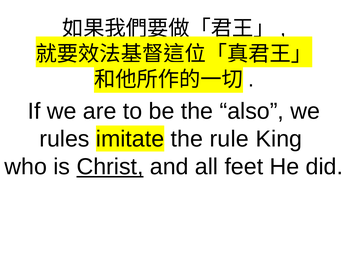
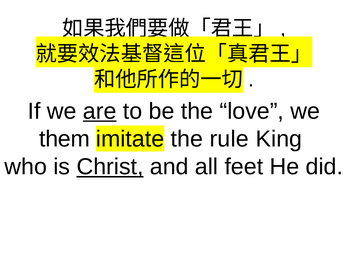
are underline: none -> present
also: also -> love
rules: rules -> them
